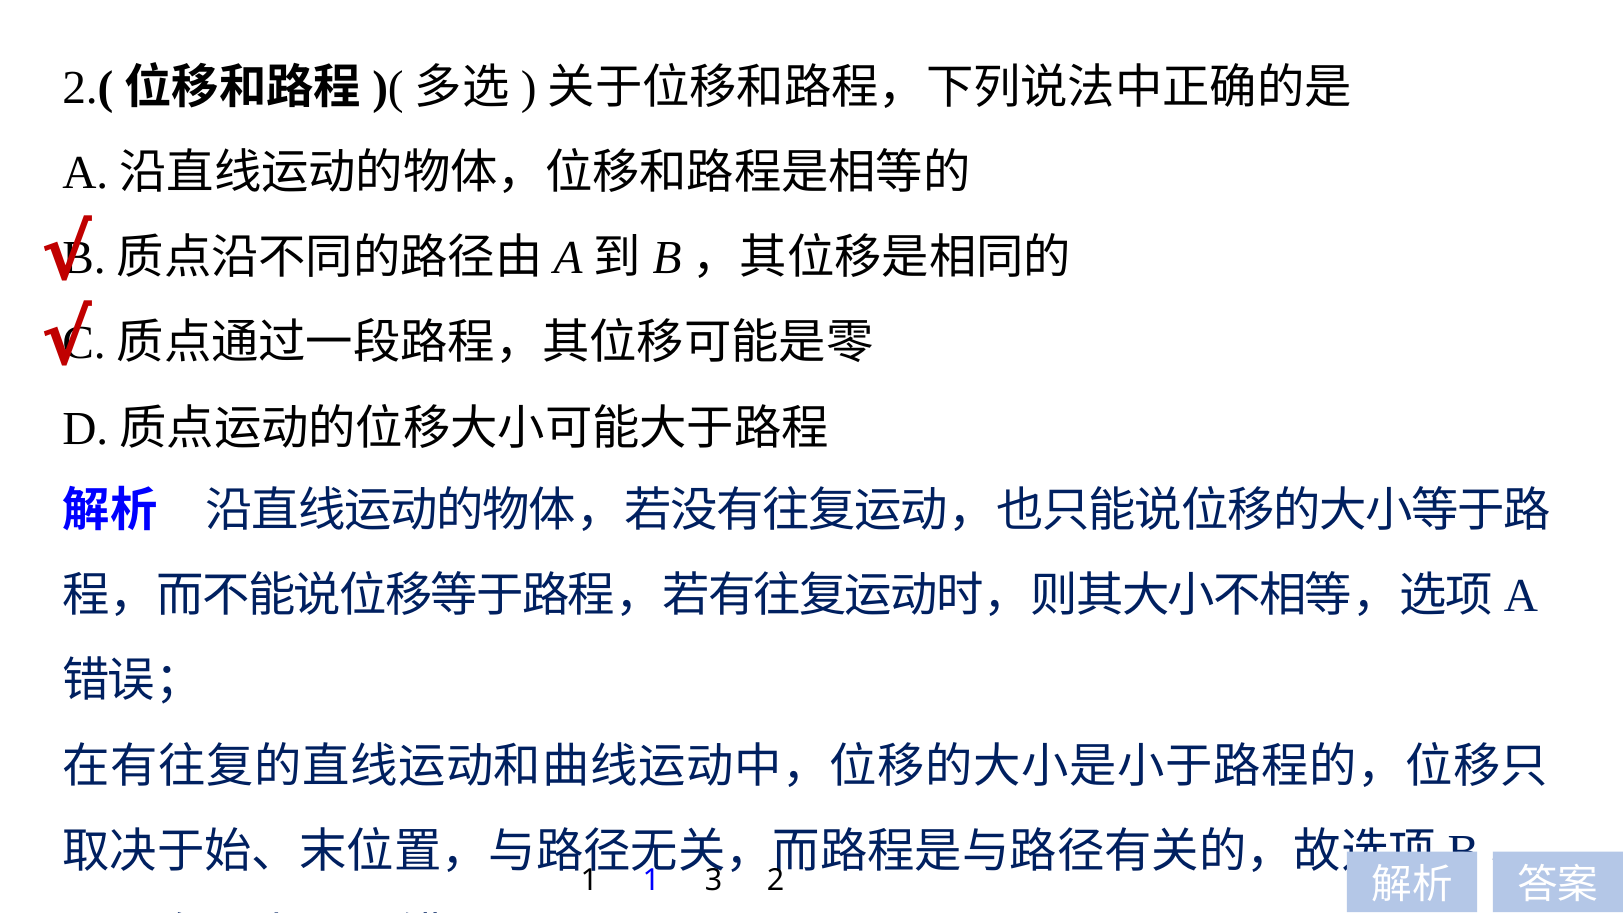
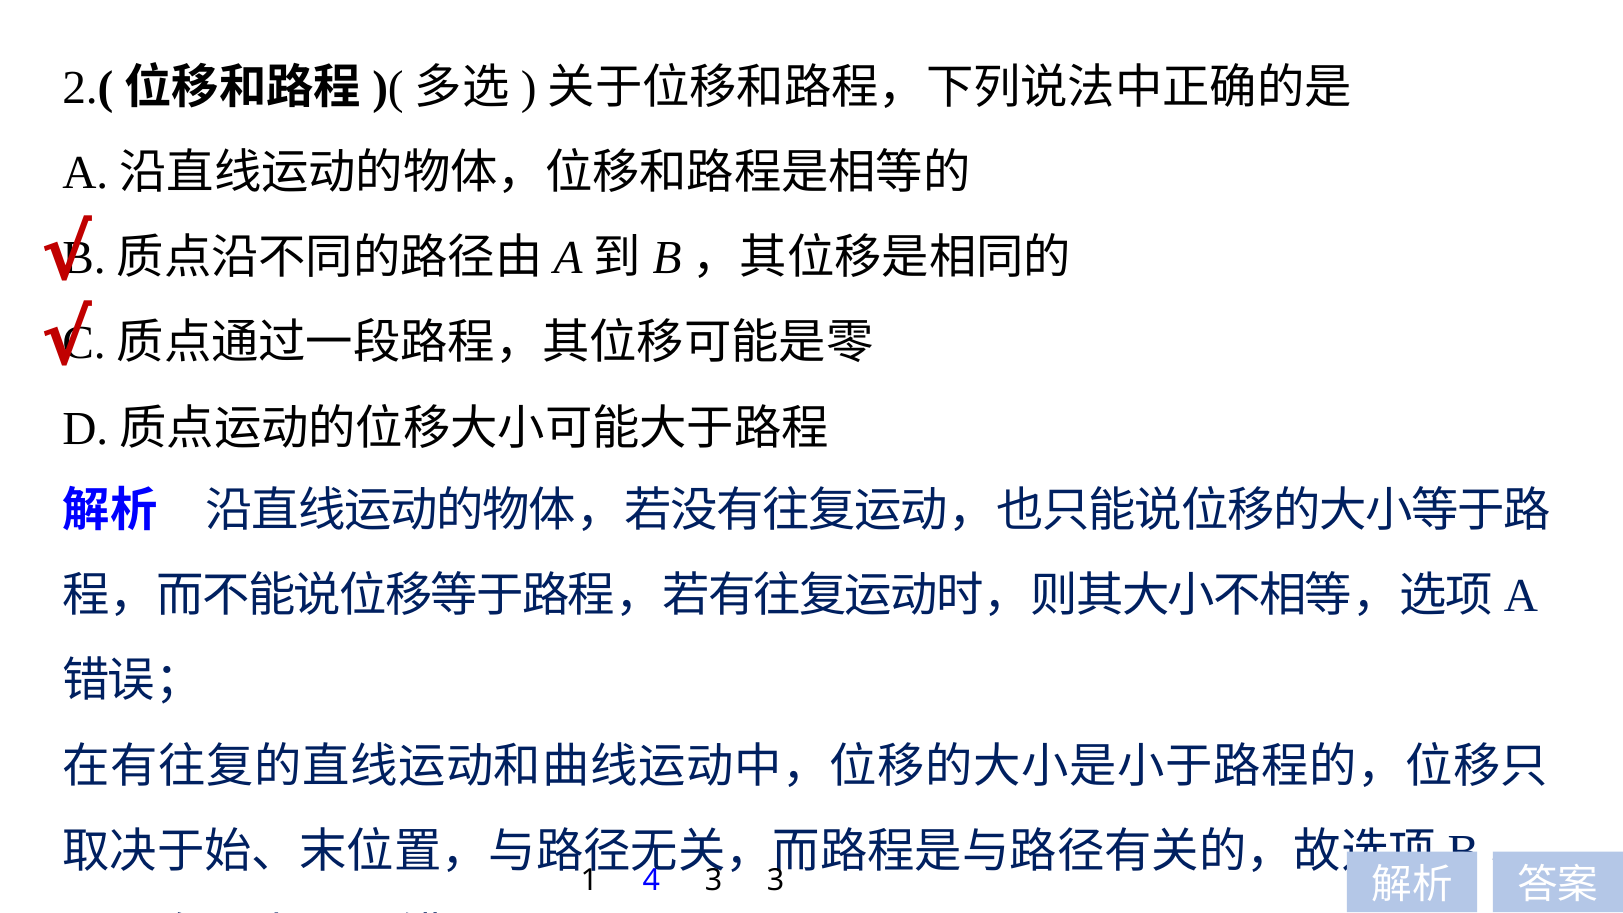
1 1: 1 -> 4
3 2: 2 -> 3
